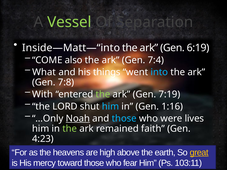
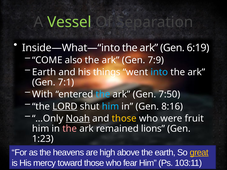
Inside—Matt—“into: Inside—Matt—“into -> Inside—What—“into
7:4: 7:4 -> 7:9
What at (44, 72): What -> Earth
7:8: 7:8 -> 7:1
the at (103, 95) colour: light green -> light blue
7:19: 7:19 -> 7:50
LORD underline: none -> present
1:16: 1:16 -> 8:16
those at (124, 119) colour: light blue -> yellow
lives: lives -> fruit
the at (70, 129) colour: light green -> pink
faith: faith -> lions
4:23: 4:23 -> 1:23
